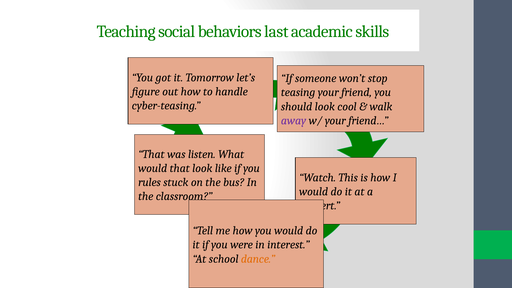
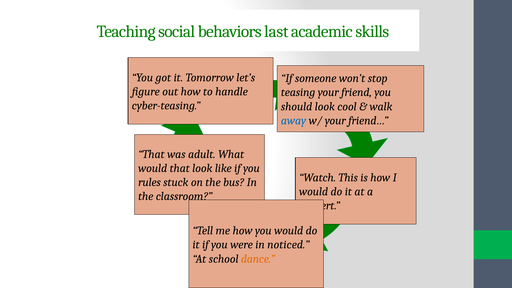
away colour: purple -> blue
listen: listen -> adult
interest: interest -> noticed
